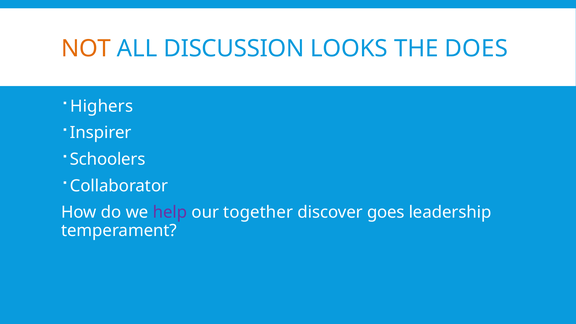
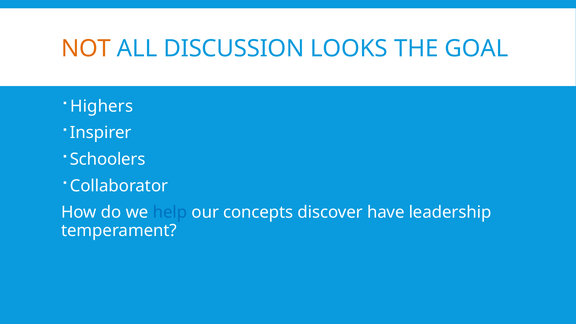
DOES: DOES -> GOAL
help colour: purple -> blue
together: together -> concepts
goes: goes -> have
